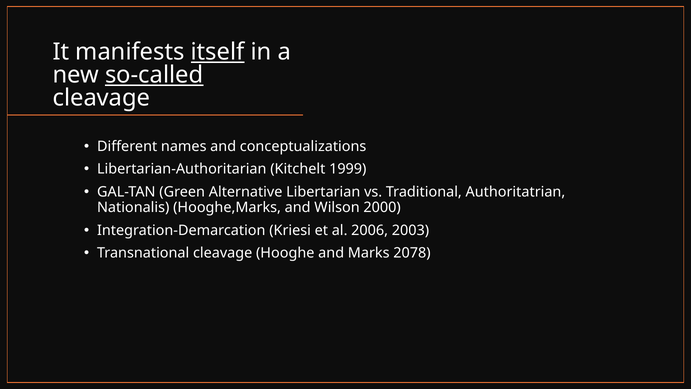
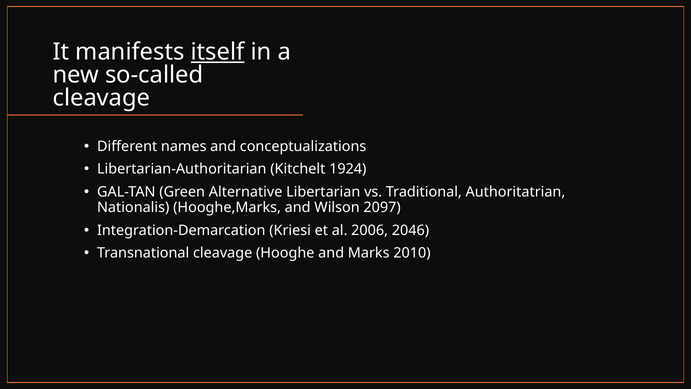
so-called underline: present -> none
1999: 1999 -> 1924
2000: 2000 -> 2097
2003: 2003 -> 2046
2078: 2078 -> 2010
